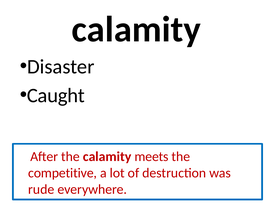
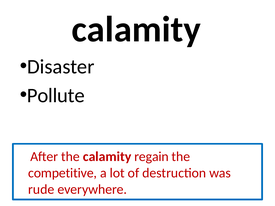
Caught: Caught -> Pollute
meets: meets -> regain
